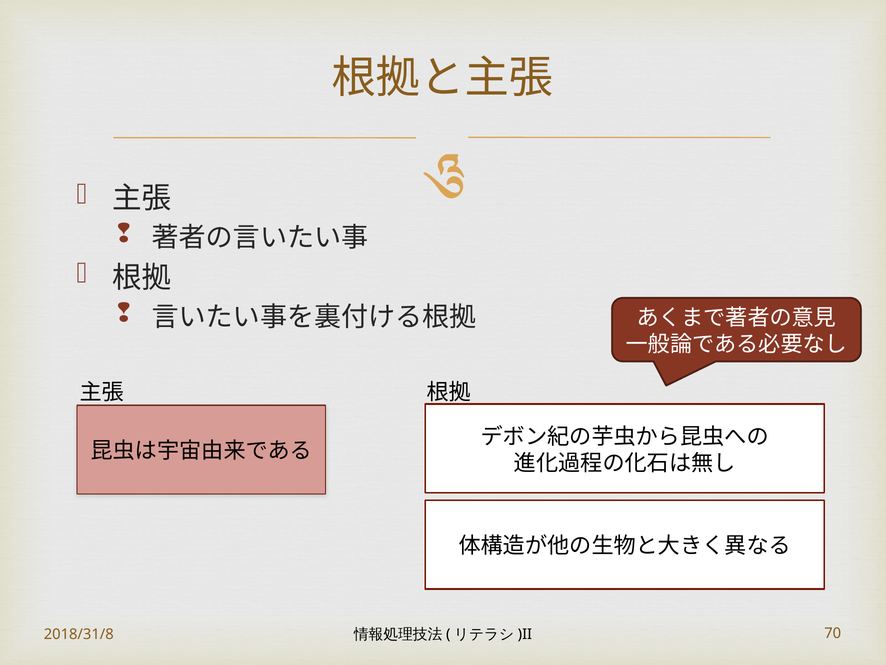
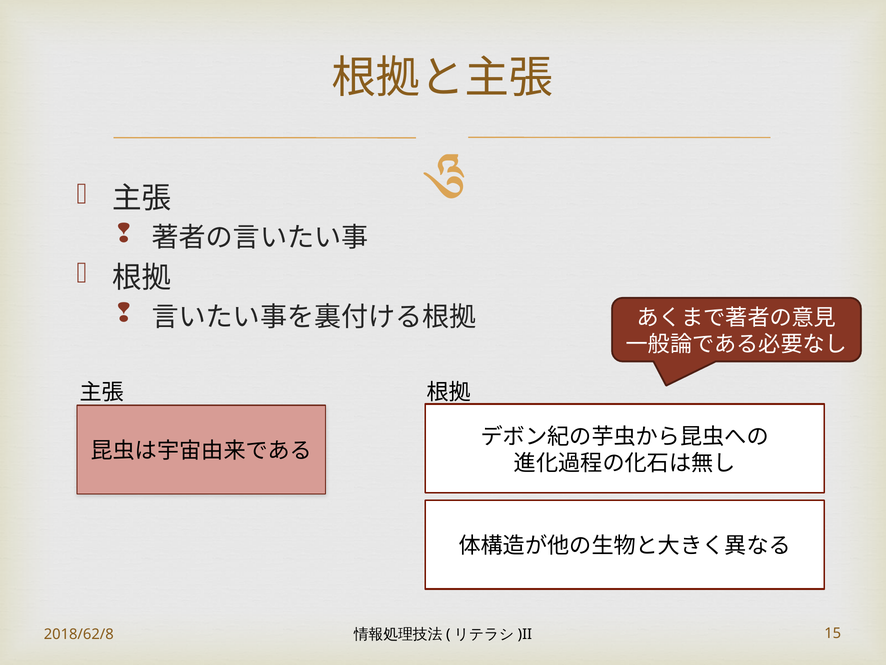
2018/31/8: 2018/31/8 -> 2018/62/8
70: 70 -> 15
